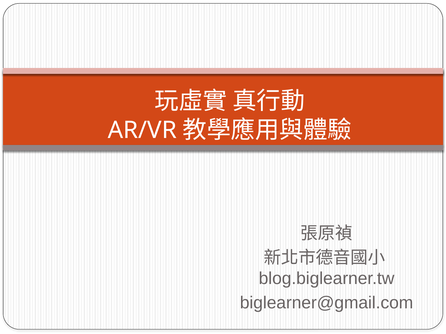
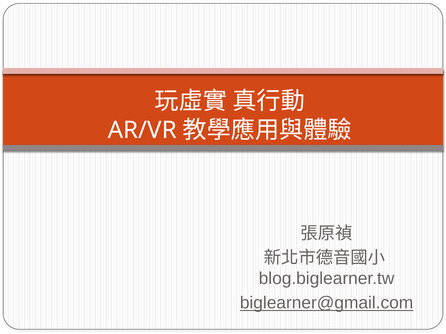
biglearner@gmail.com underline: none -> present
